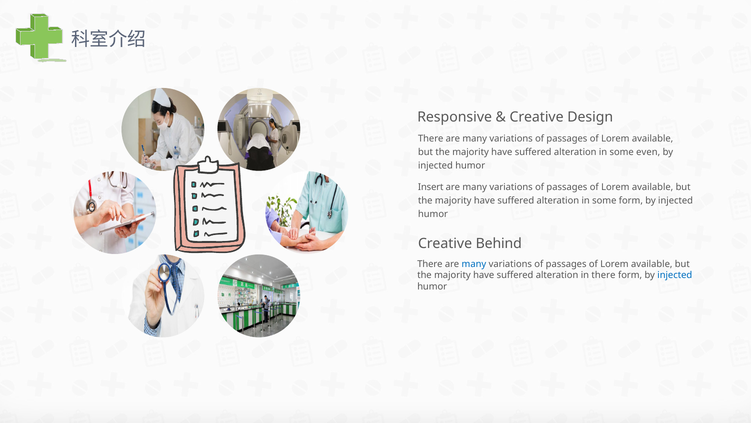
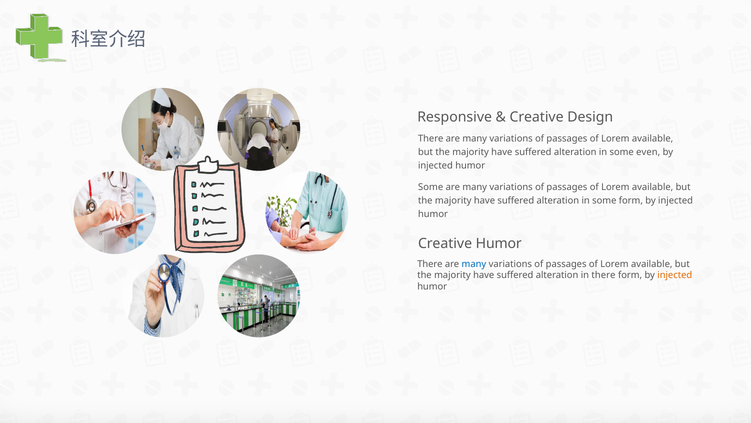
Insert at (431, 187): Insert -> Some
Creative Behind: Behind -> Humor
injected at (675, 275) colour: blue -> orange
